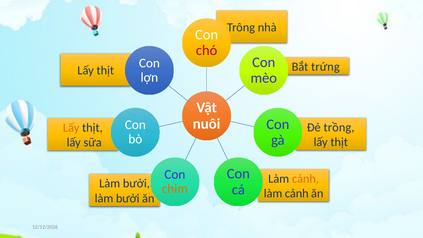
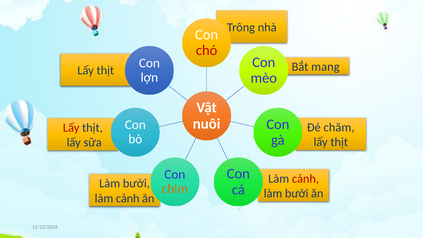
trứng: trứng -> mang
trồng: trồng -> chăm
Lấy at (71, 128) colour: orange -> red
cảnh at (305, 179) colour: orange -> red
cảnh at (297, 193): cảnh -> bưởi
bưởi at (128, 198): bưởi -> cảnh
